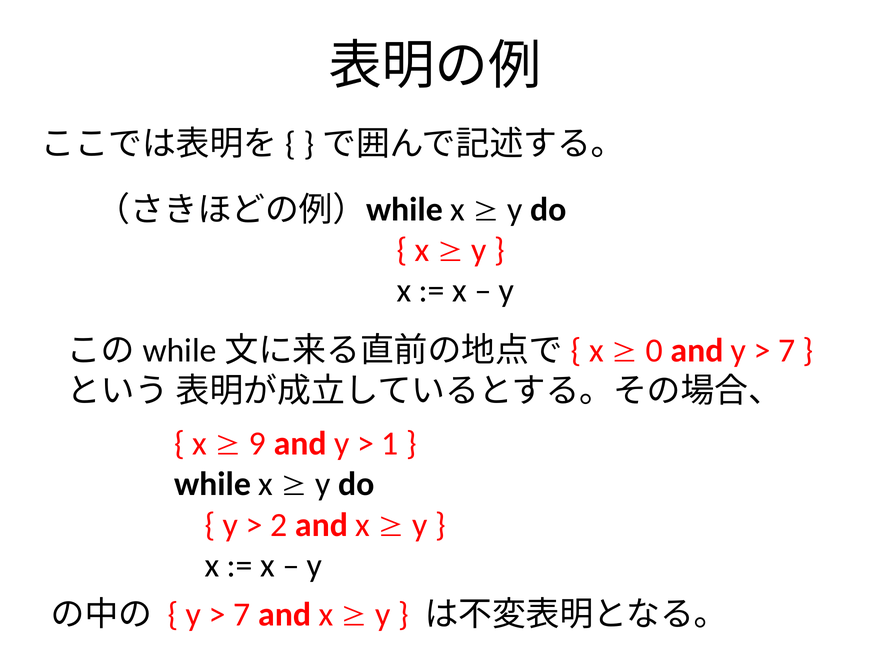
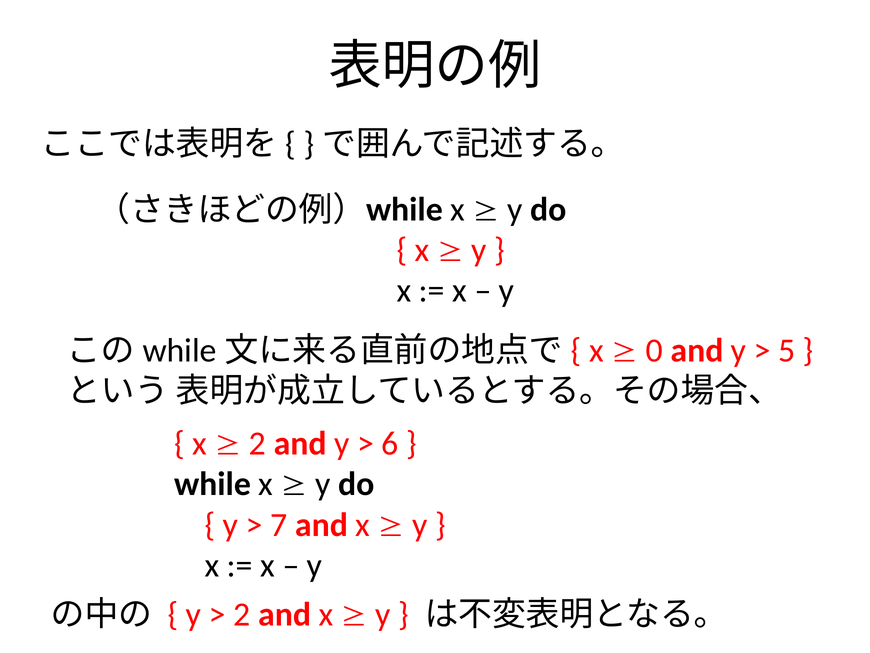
7 at (787, 350): 7 -> 5
9 at (257, 443): 9 -> 2
1: 1 -> 6
2: 2 -> 7
7 at (242, 614): 7 -> 2
